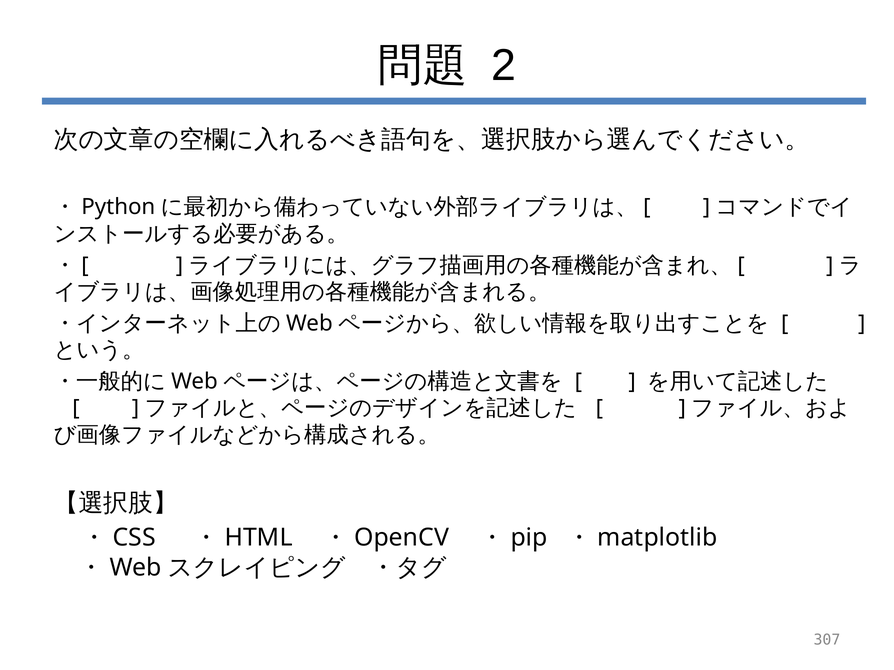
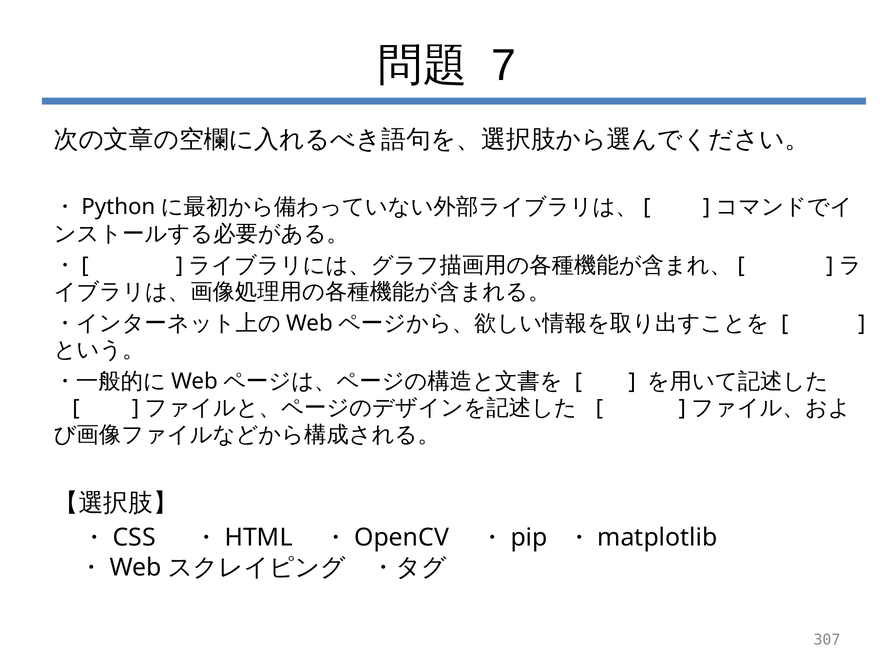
2: 2 -> 7
